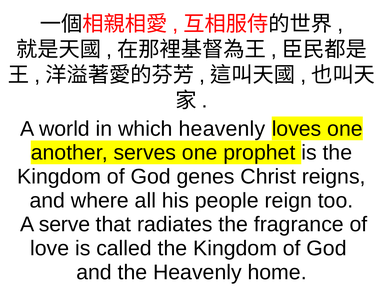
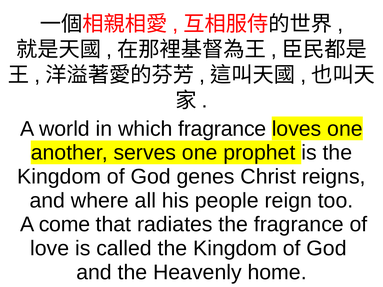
which heavenly: heavenly -> fragrance
serve: serve -> come
